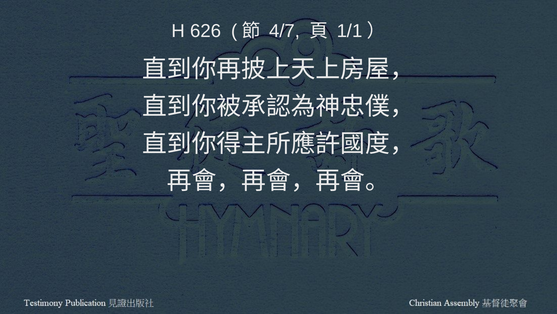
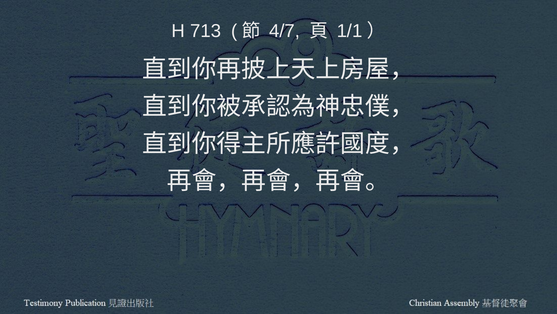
626: 626 -> 713
